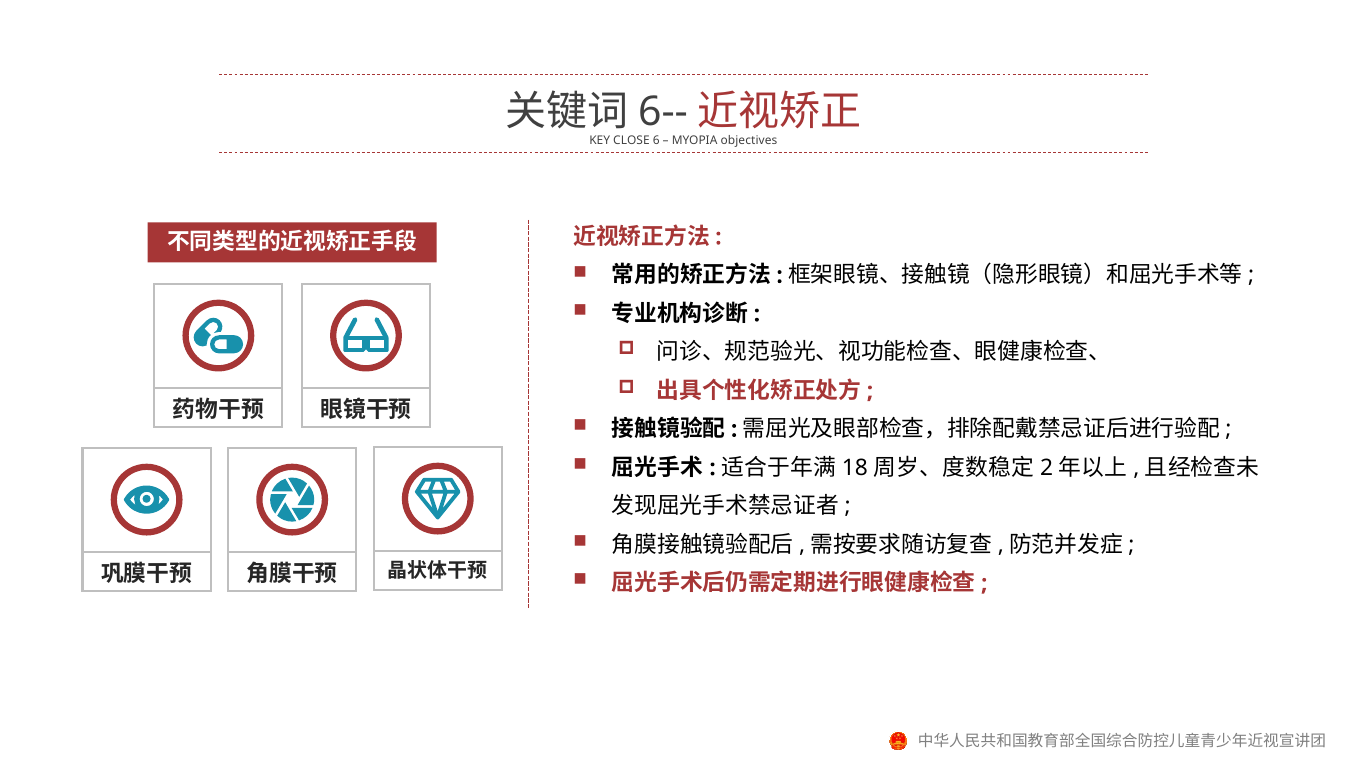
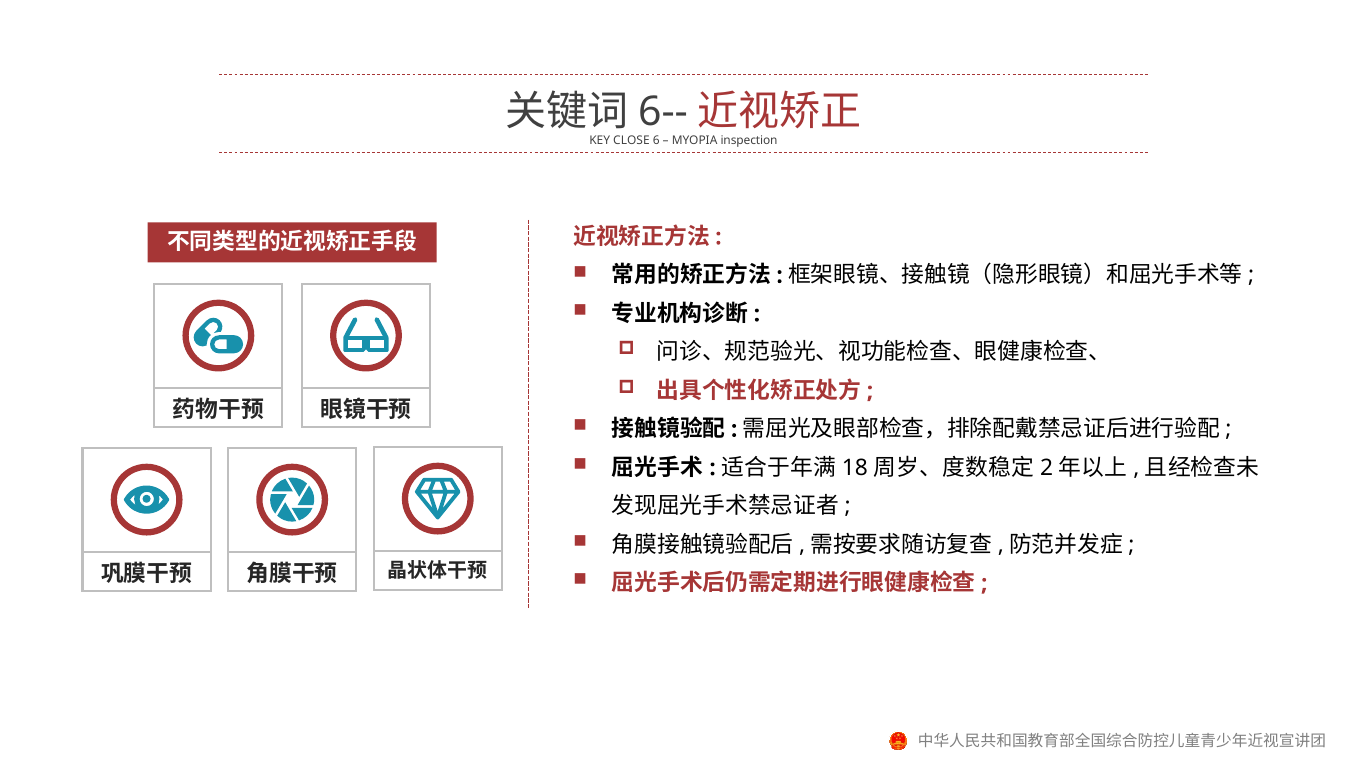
objectives: objectives -> inspection
